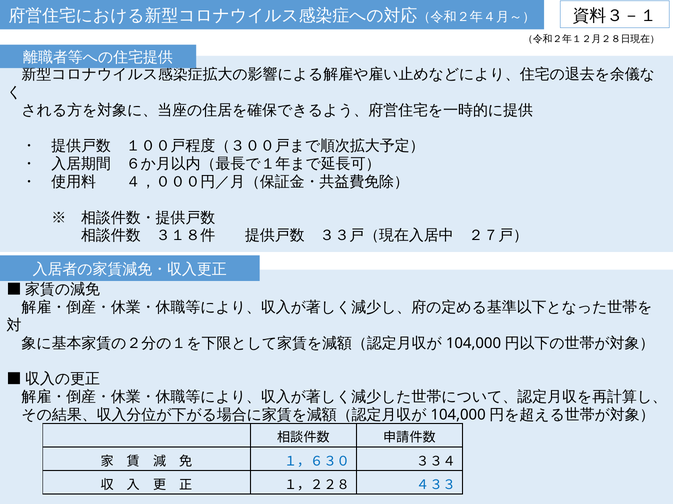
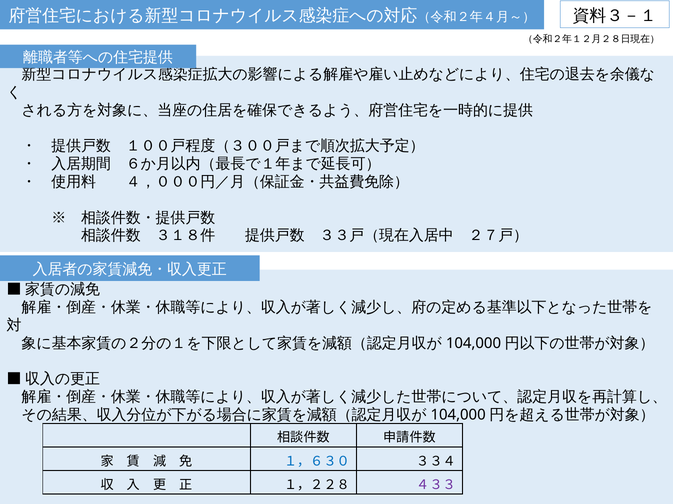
４３３ colour: blue -> purple
